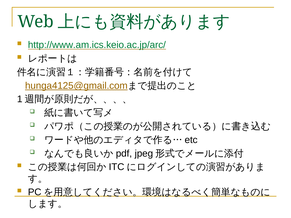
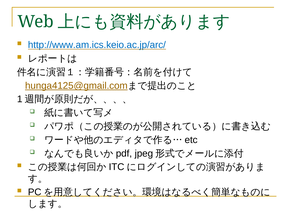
http://www.am.ics.keio.ac.jp/arc/ colour: green -> blue
